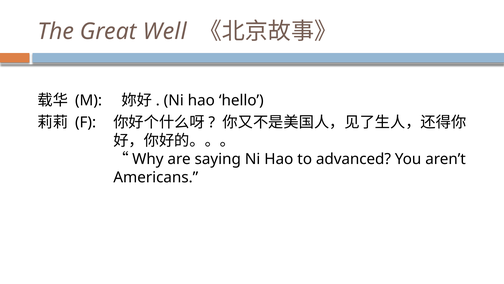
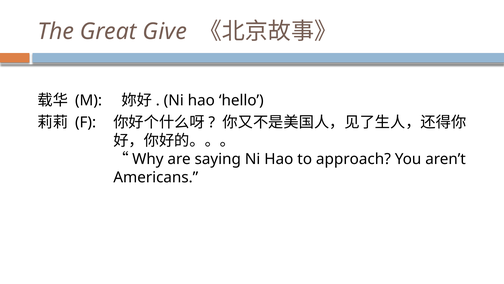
Well: Well -> Give
advanced: advanced -> approach
